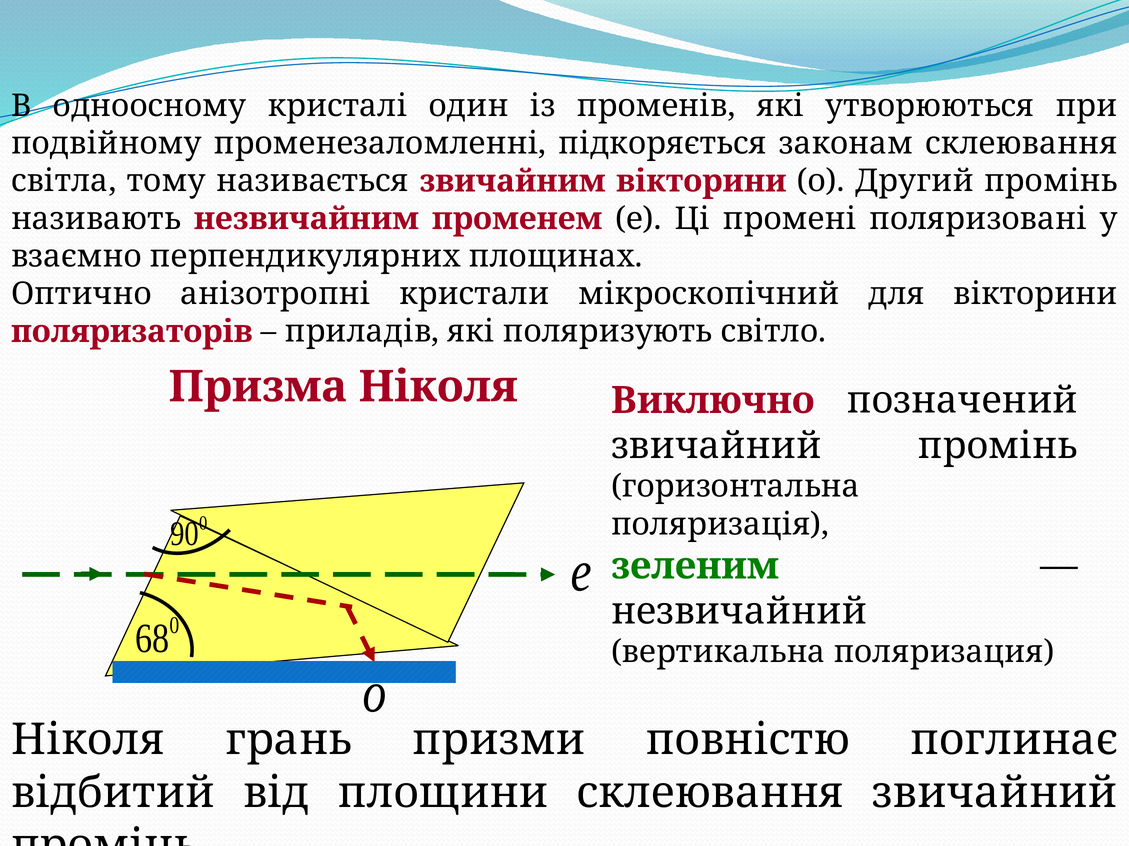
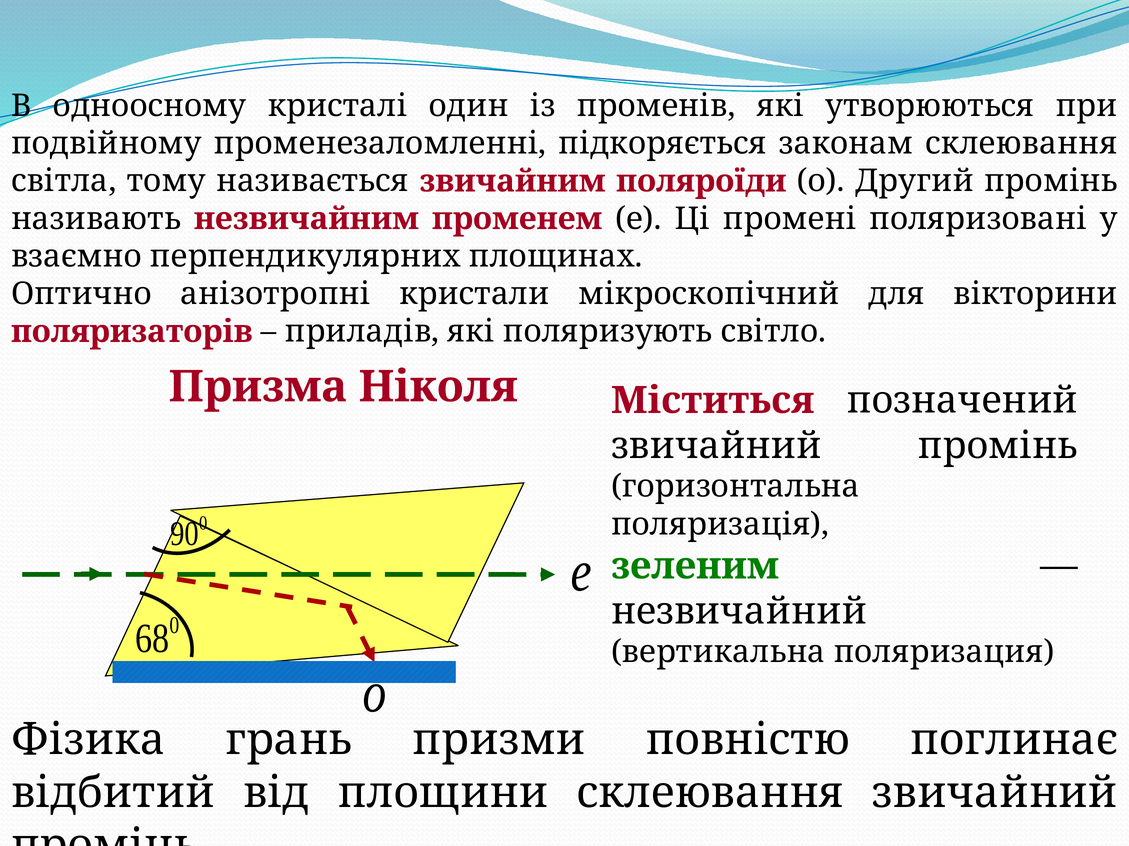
звичайним вікторини: вікторини -> поляроїди
Виключно: Виключно -> Міститься
Ніколя at (88, 741): Ніколя -> Фізика
